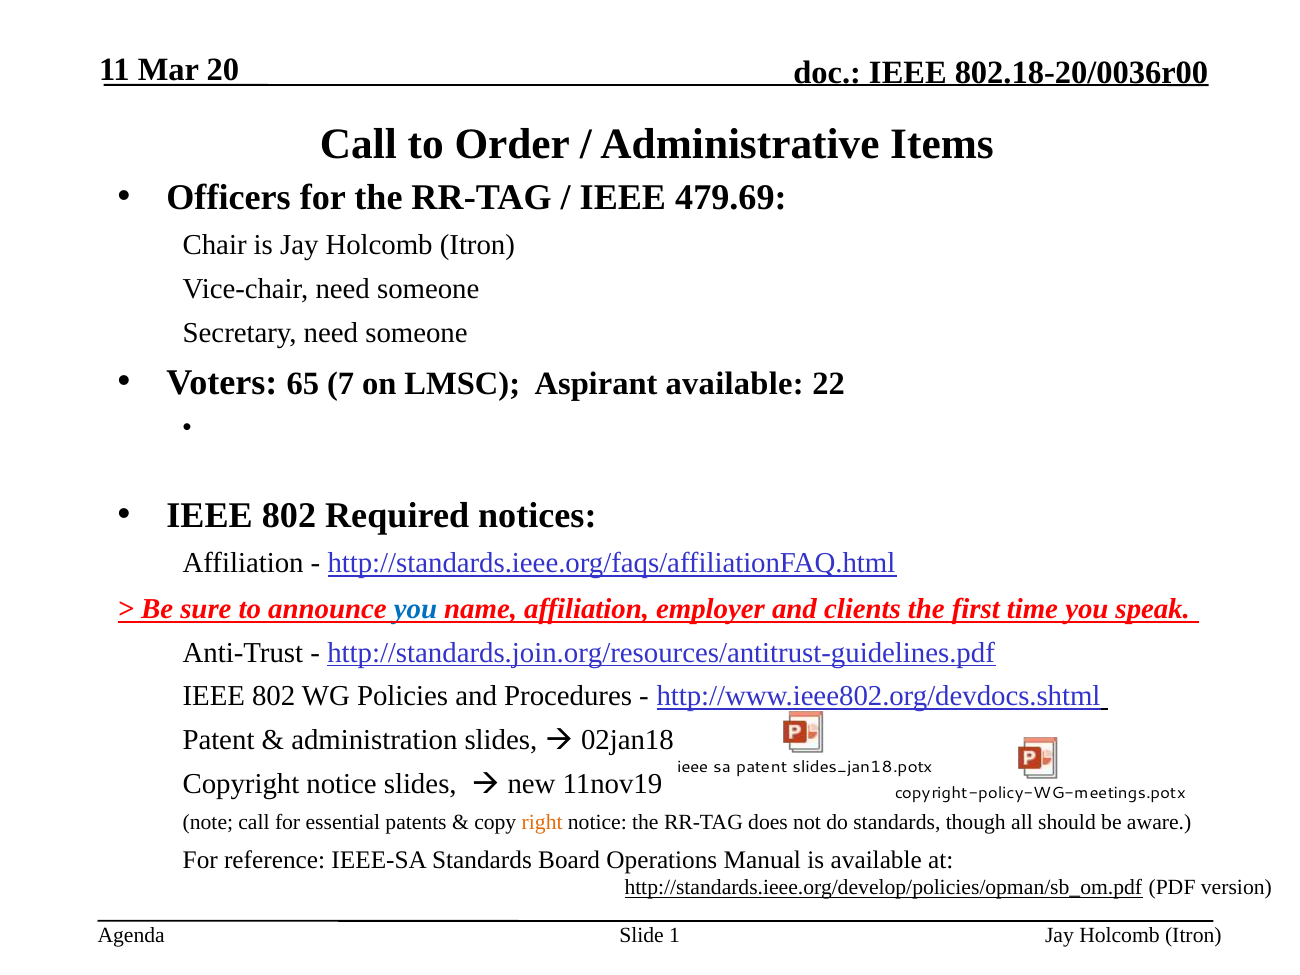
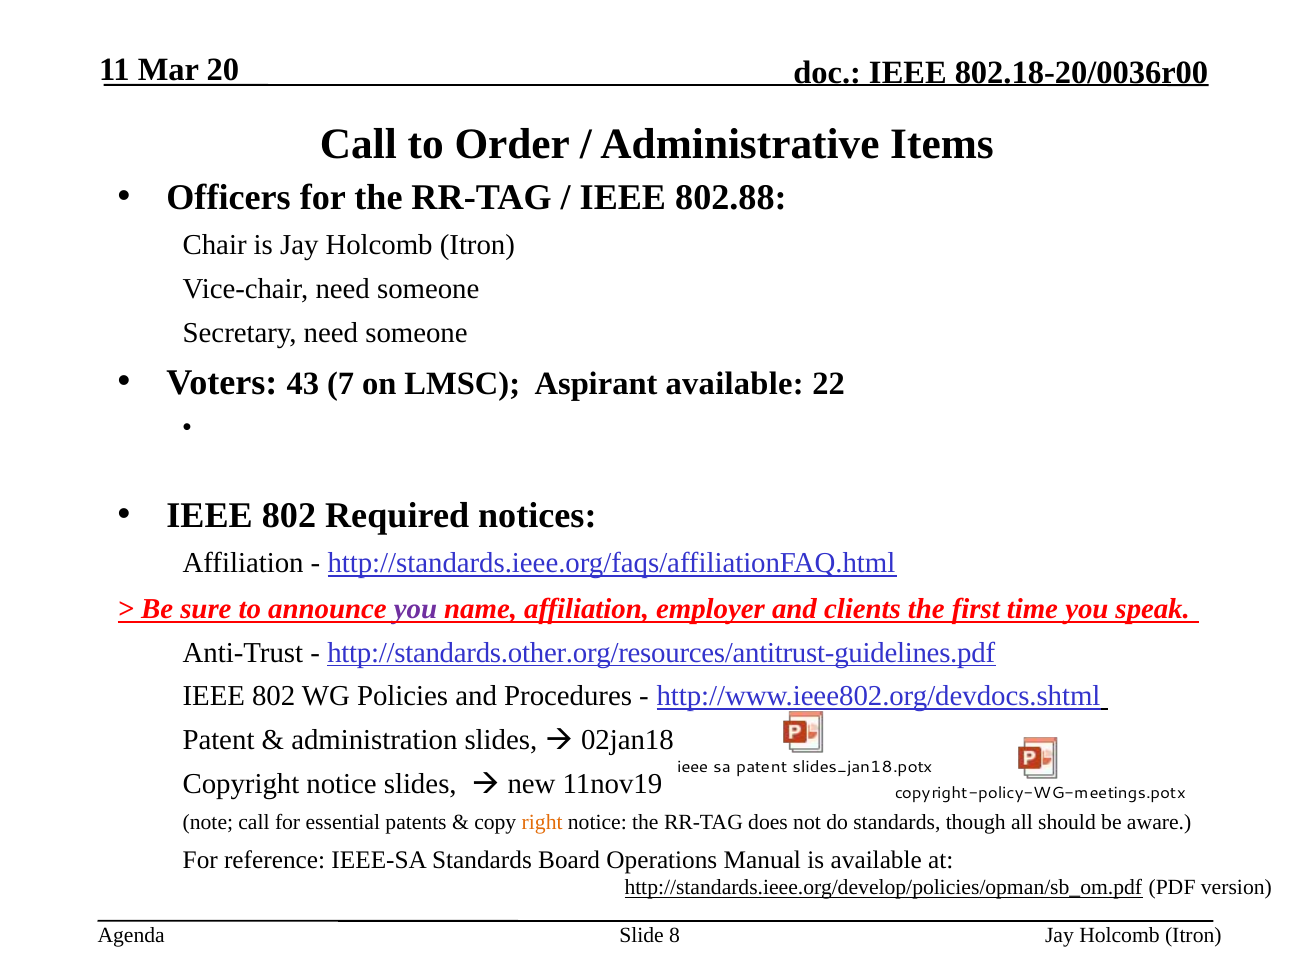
479.69: 479.69 -> 802.88
65: 65 -> 43
you at (415, 609) colour: blue -> purple
http://standards.join.org/resources/antitrust-guidelines.pdf: http://standards.join.org/resources/antitrust-guidelines.pdf -> http://standards.other.org/resources/antitrust-guidelines.pdf
1: 1 -> 8
